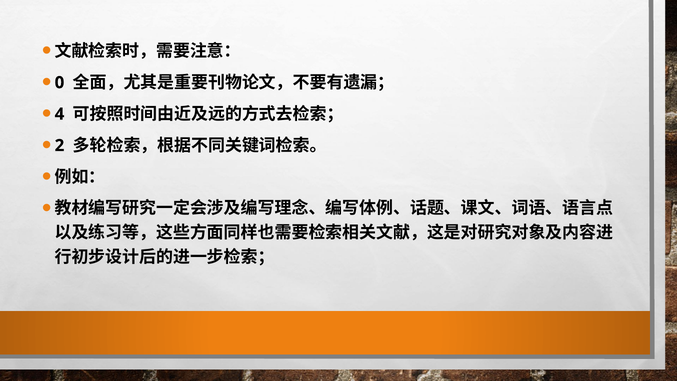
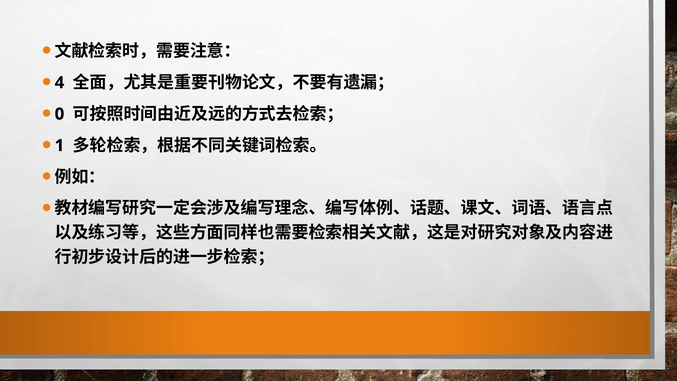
0: 0 -> 4
4: 4 -> 0
2: 2 -> 1
